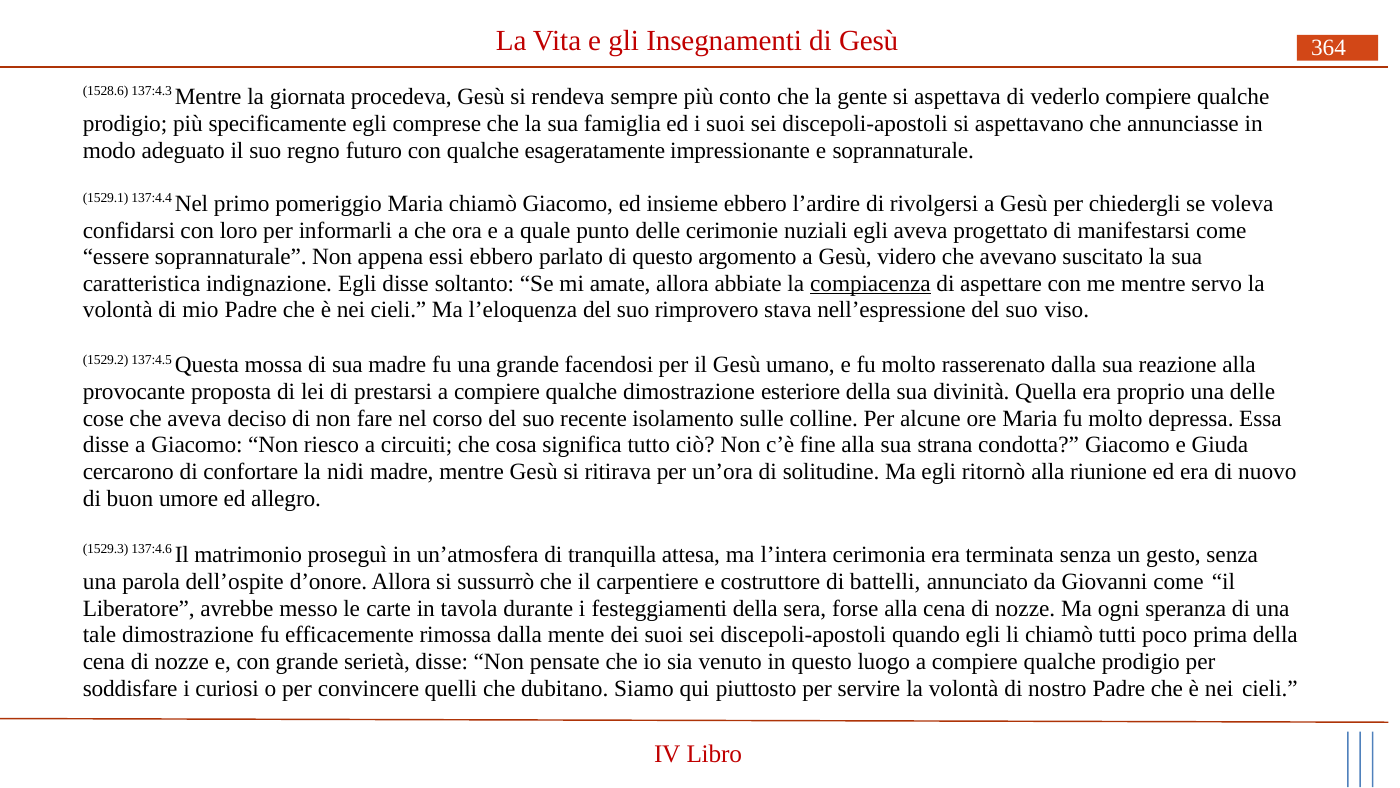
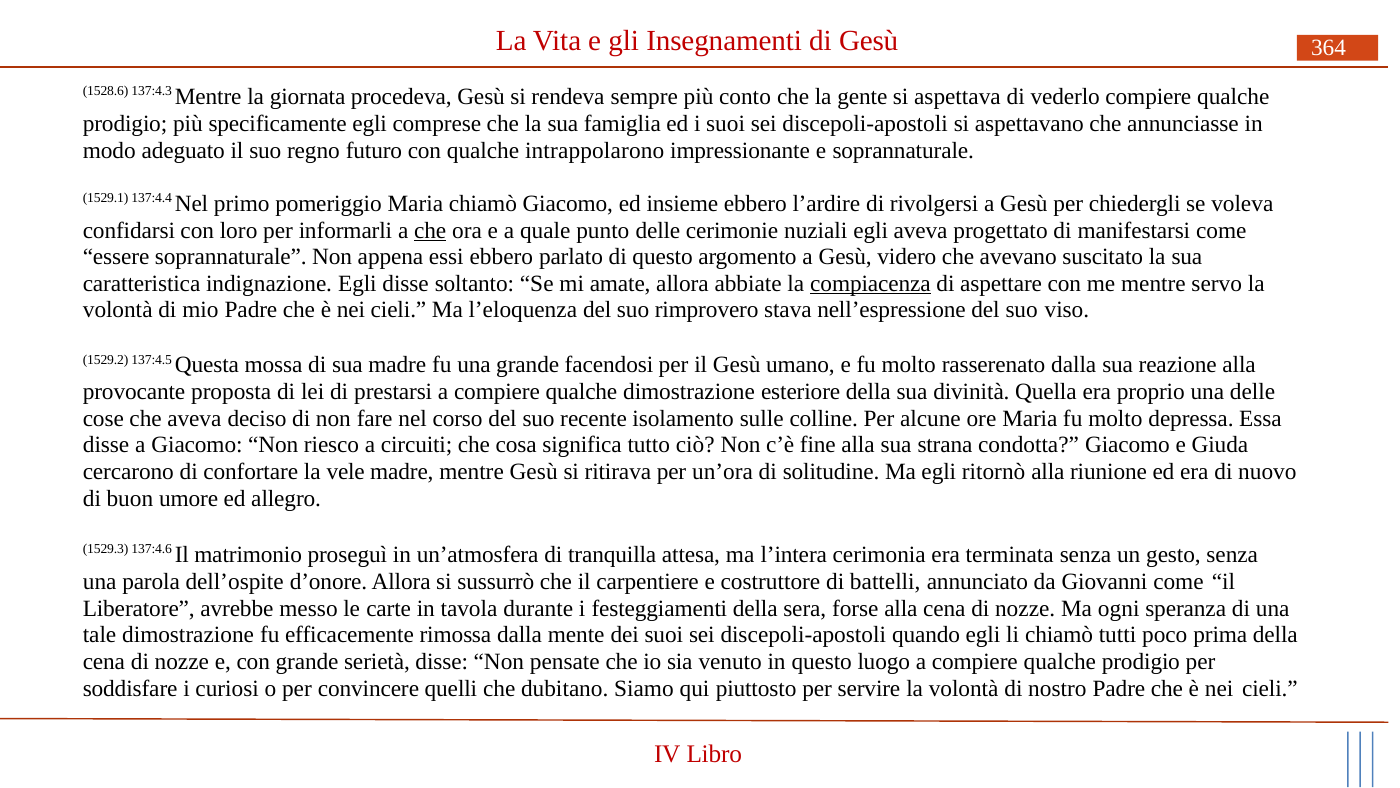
esageratamente: esageratamente -> intrappolarono
che at (430, 231) underline: none -> present
nidi: nidi -> vele
